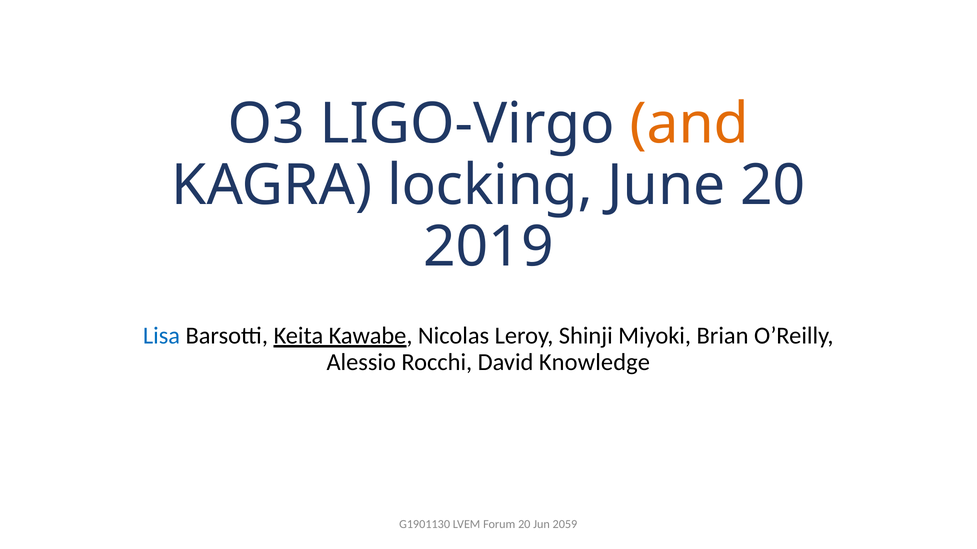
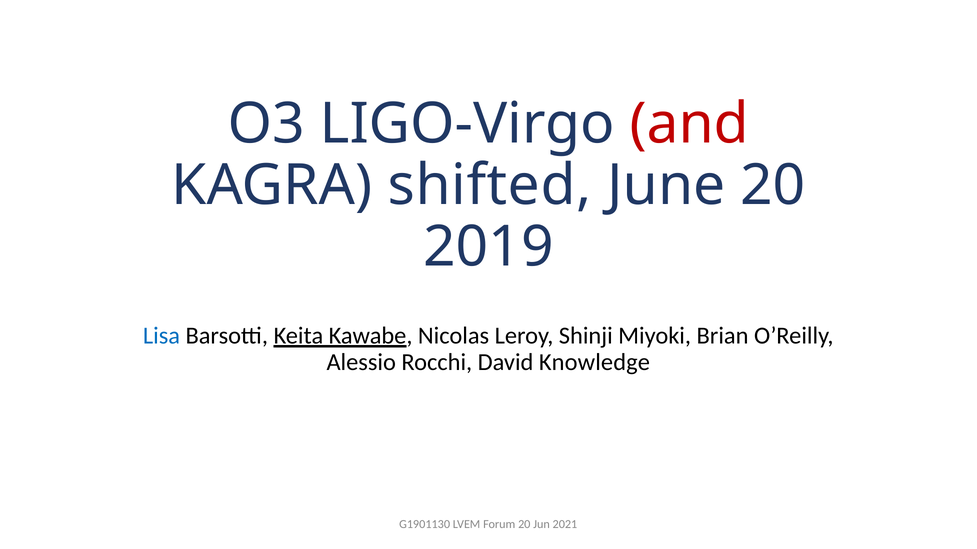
and colour: orange -> red
locking: locking -> shifted
2059: 2059 -> 2021
